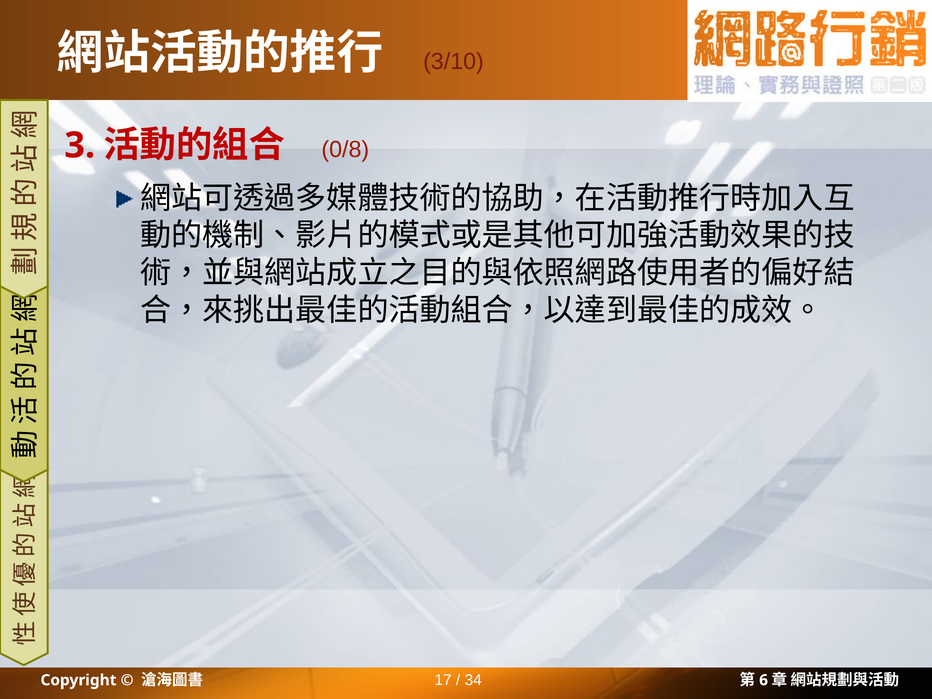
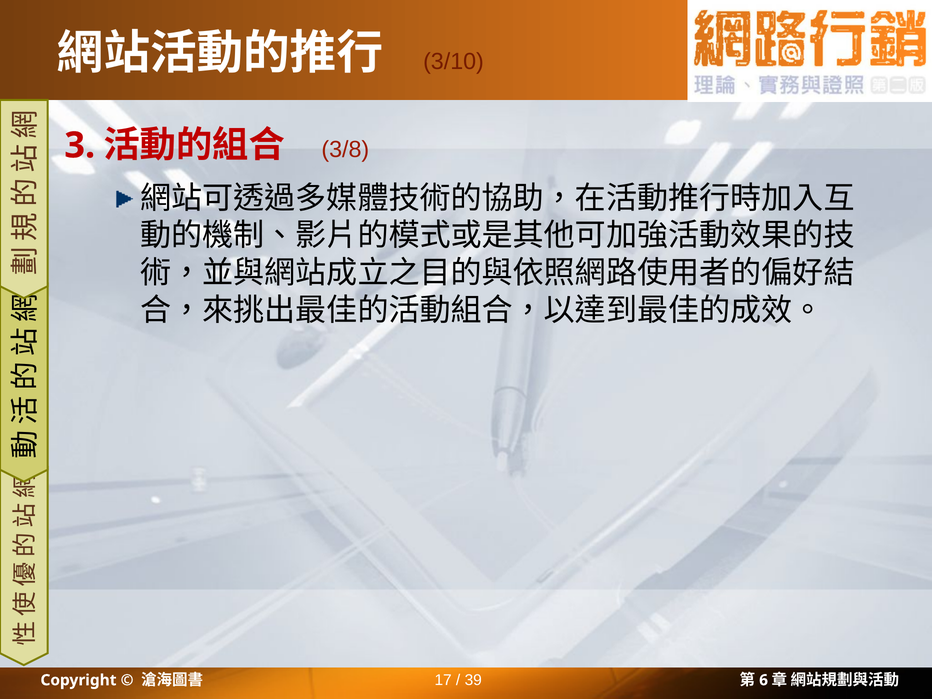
0/8: 0/8 -> 3/8
34: 34 -> 39
